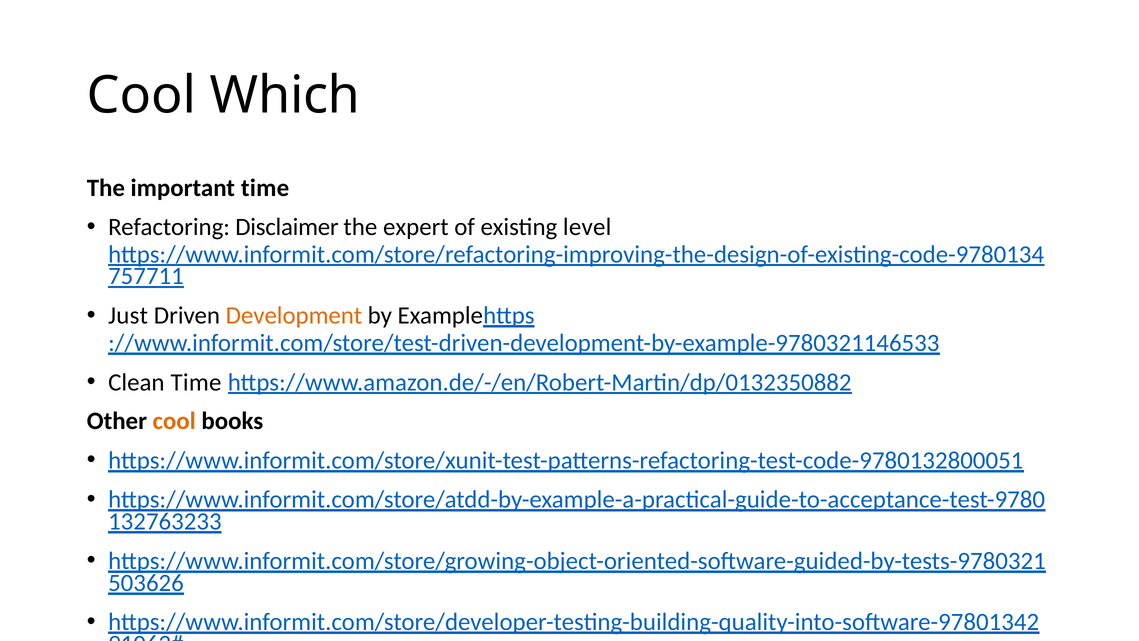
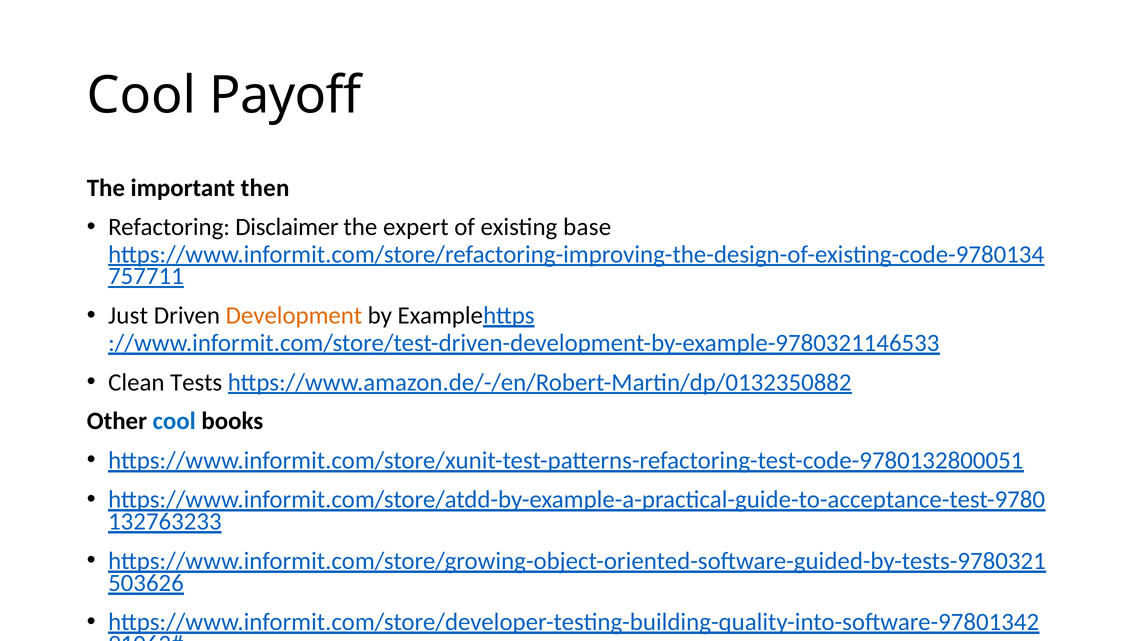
Which: Which -> Payoff
important time: time -> then
level: level -> base
Clean Time: Time -> Tests
cool at (174, 421) colour: orange -> blue
